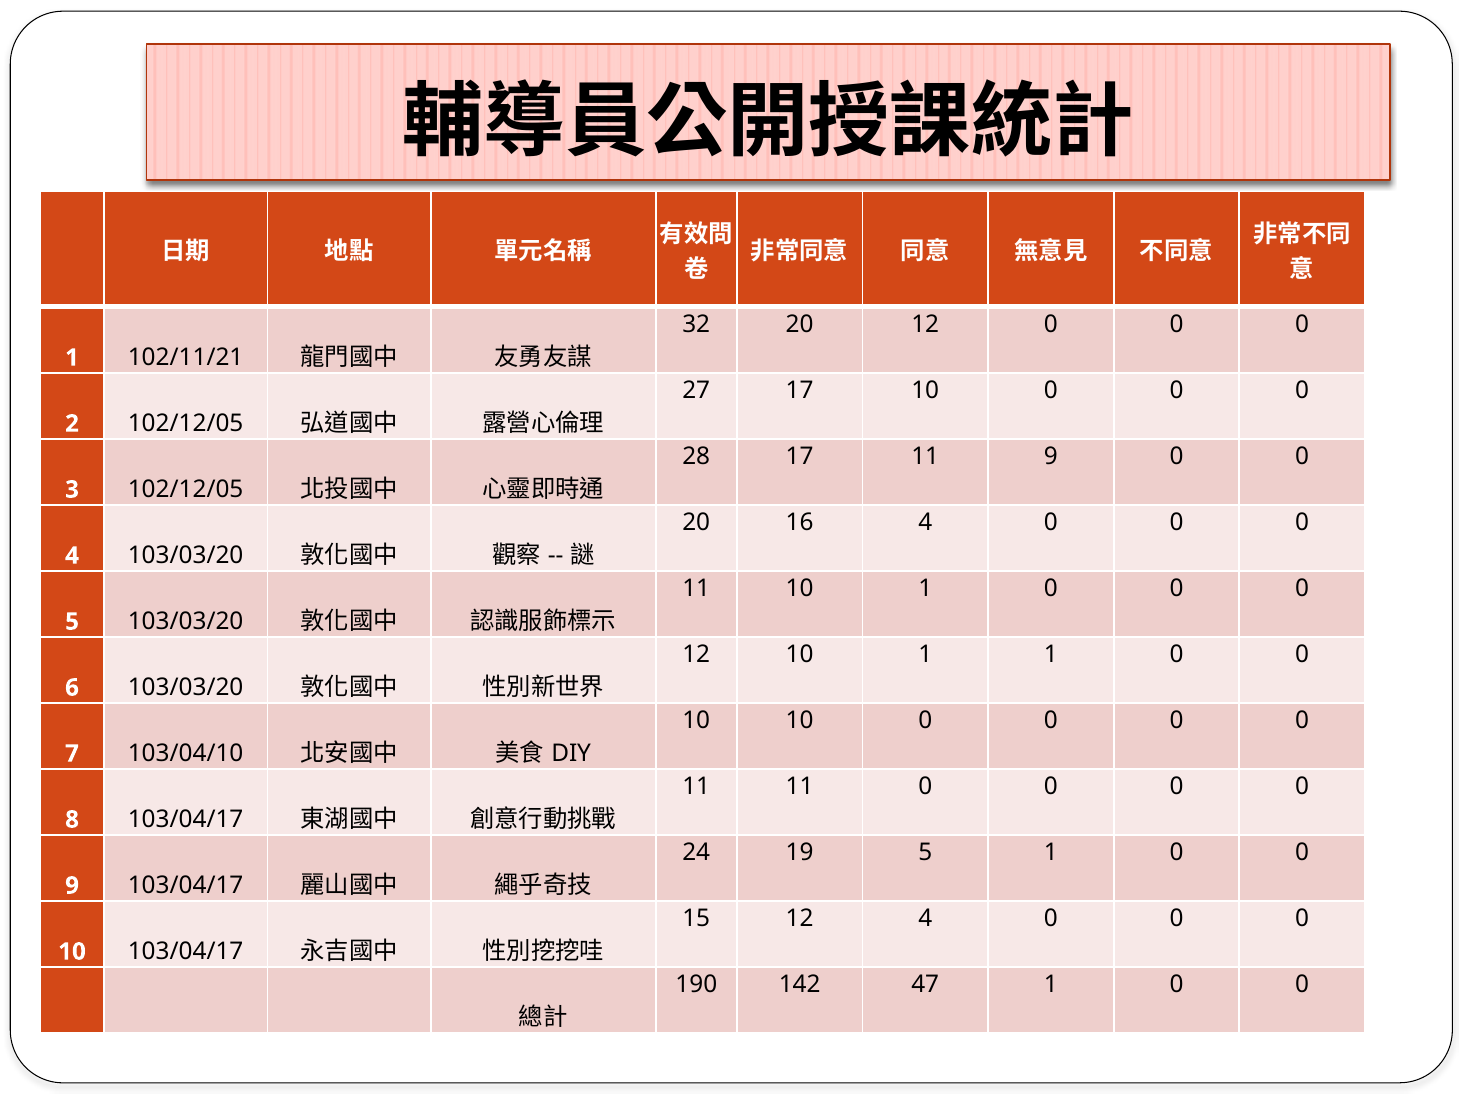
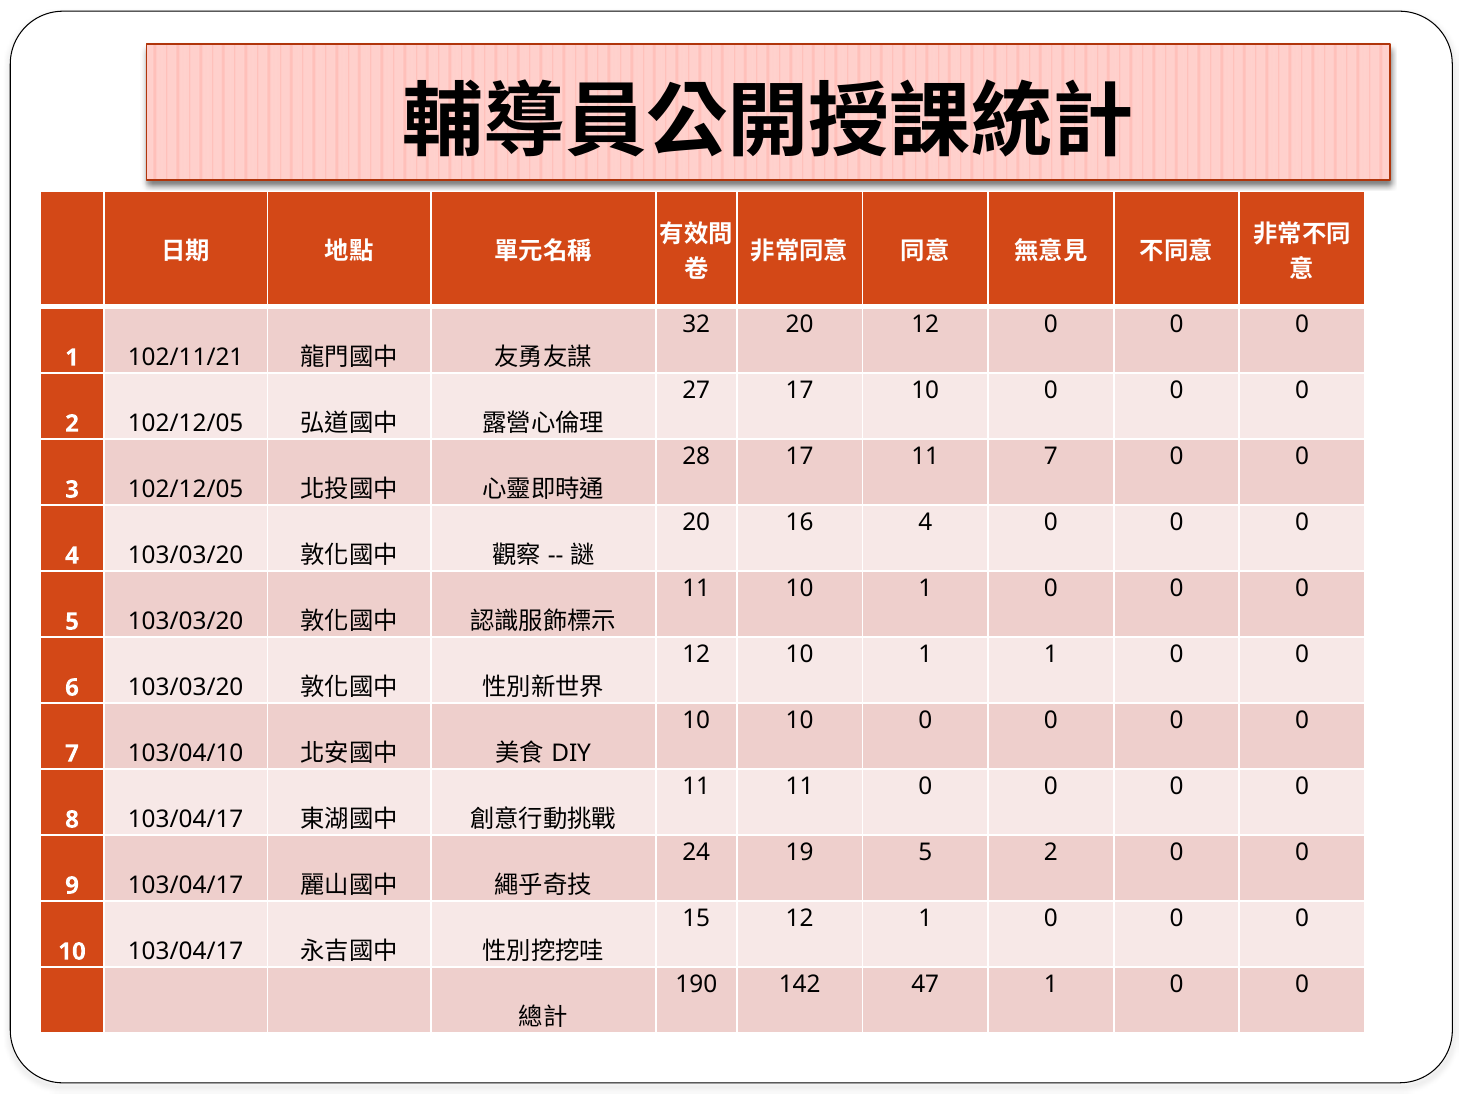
11 9: 9 -> 7
5 1: 1 -> 2
12 4: 4 -> 1
